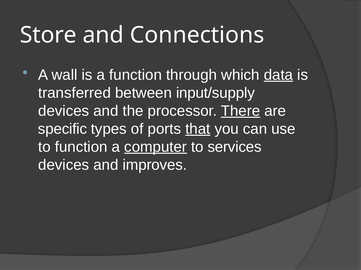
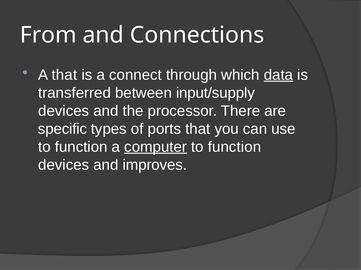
Store: Store -> From
A wall: wall -> that
a function: function -> connect
There underline: present -> none
that at (198, 129) underline: present -> none
services at (235, 147): services -> function
